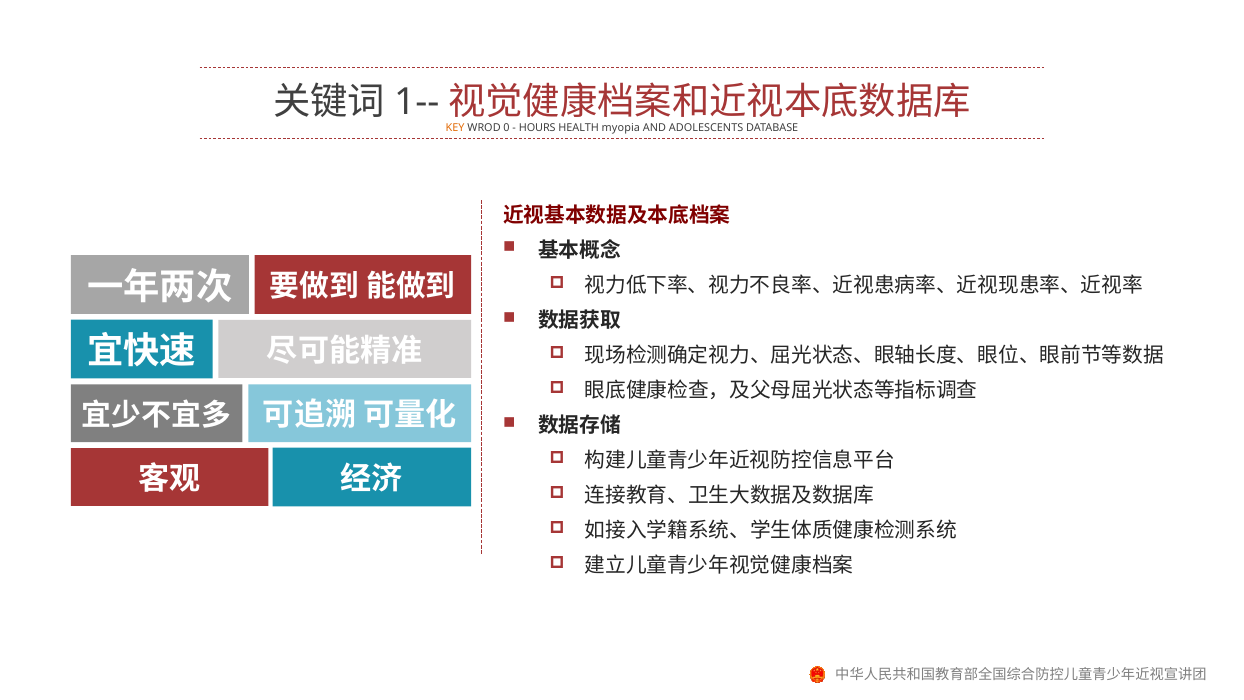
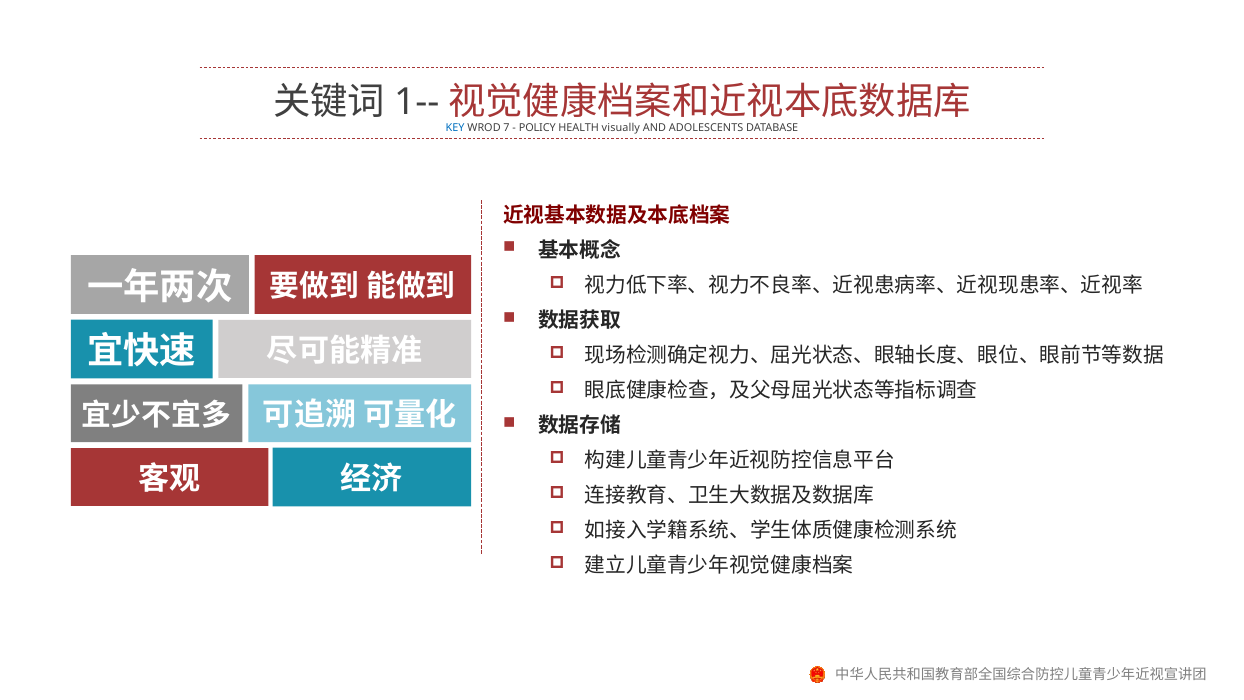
KEY colour: orange -> blue
0: 0 -> 7
HOURS: HOURS -> POLICY
myopia: myopia -> visually
